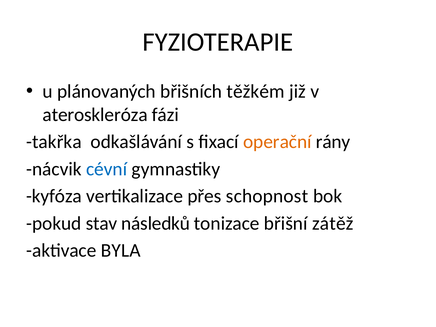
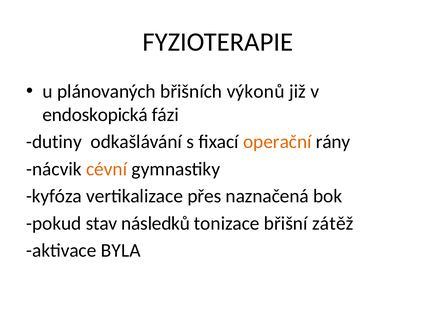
těžkém: těžkém -> výkonů
ateroskleróza: ateroskleróza -> endoskopická
takřka: takřka -> dutiny
cévní colour: blue -> orange
schopnost: schopnost -> naznačená
